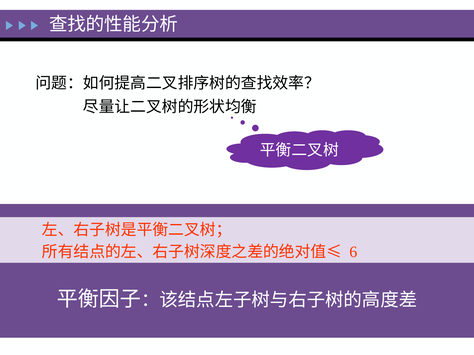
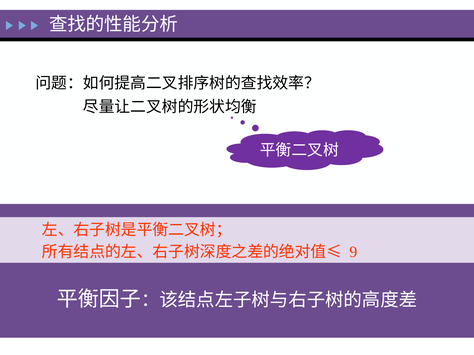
6: 6 -> 9
